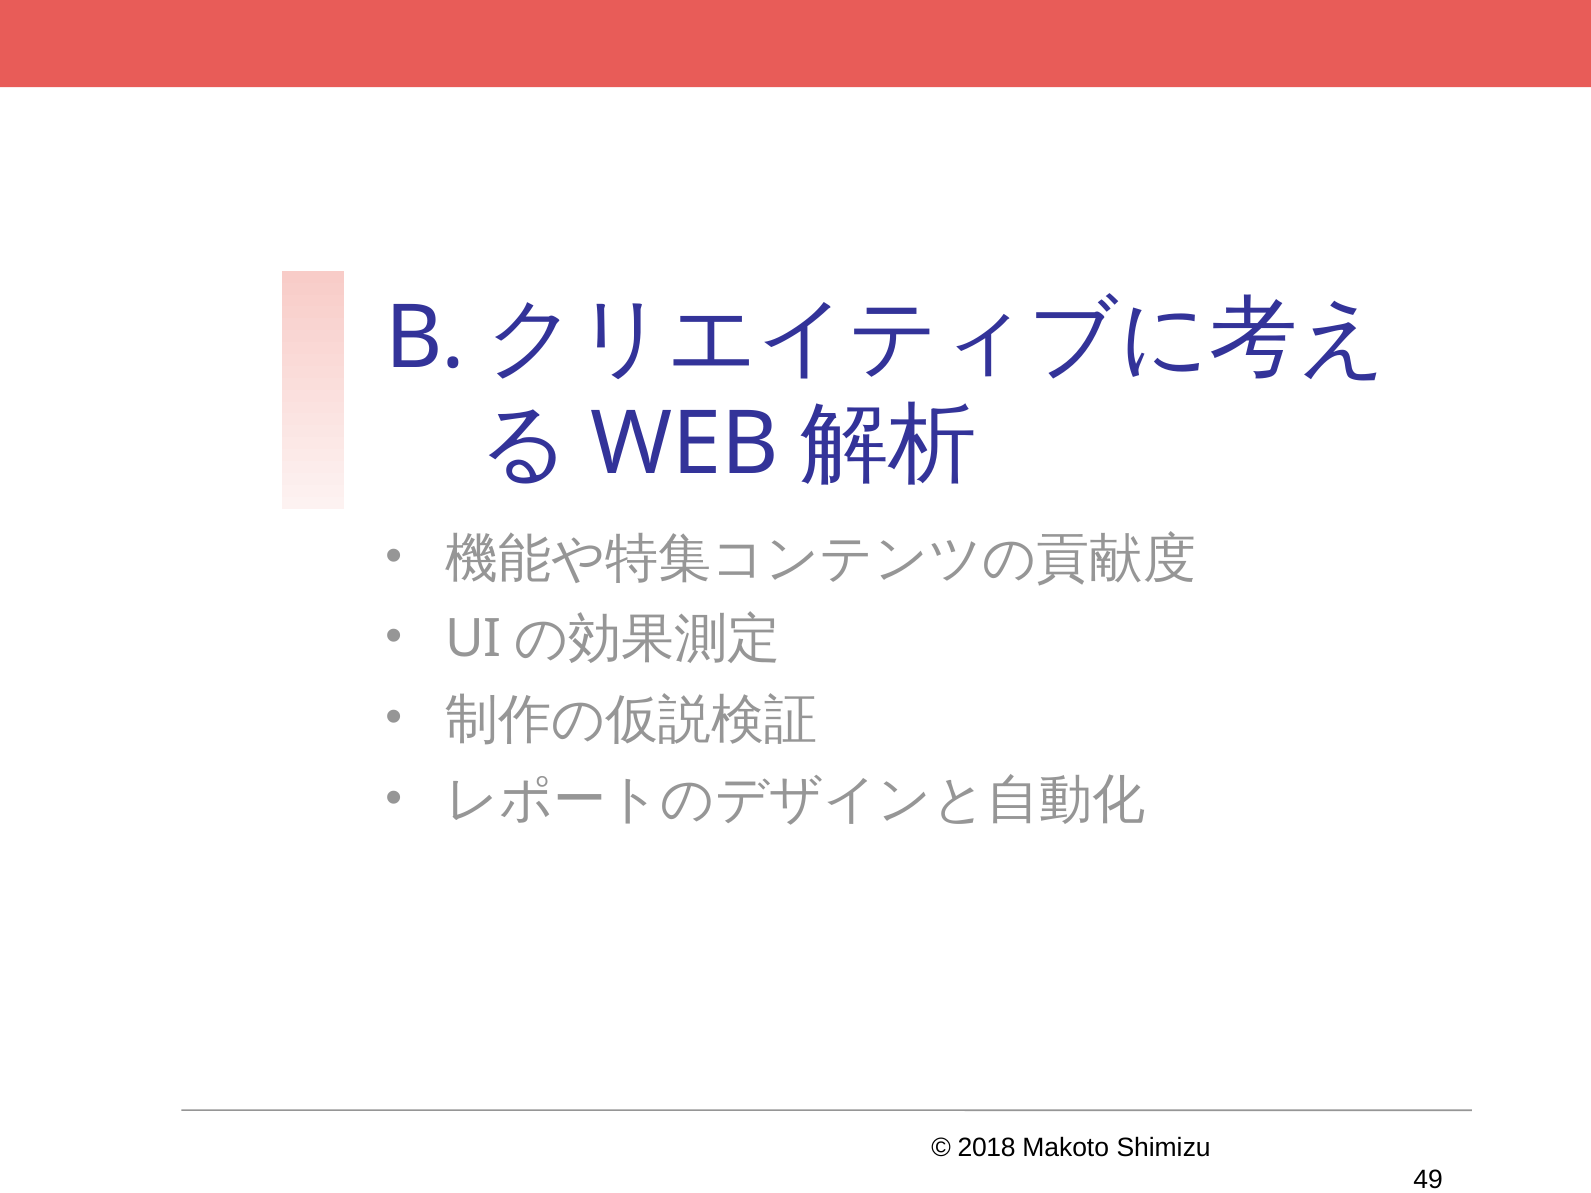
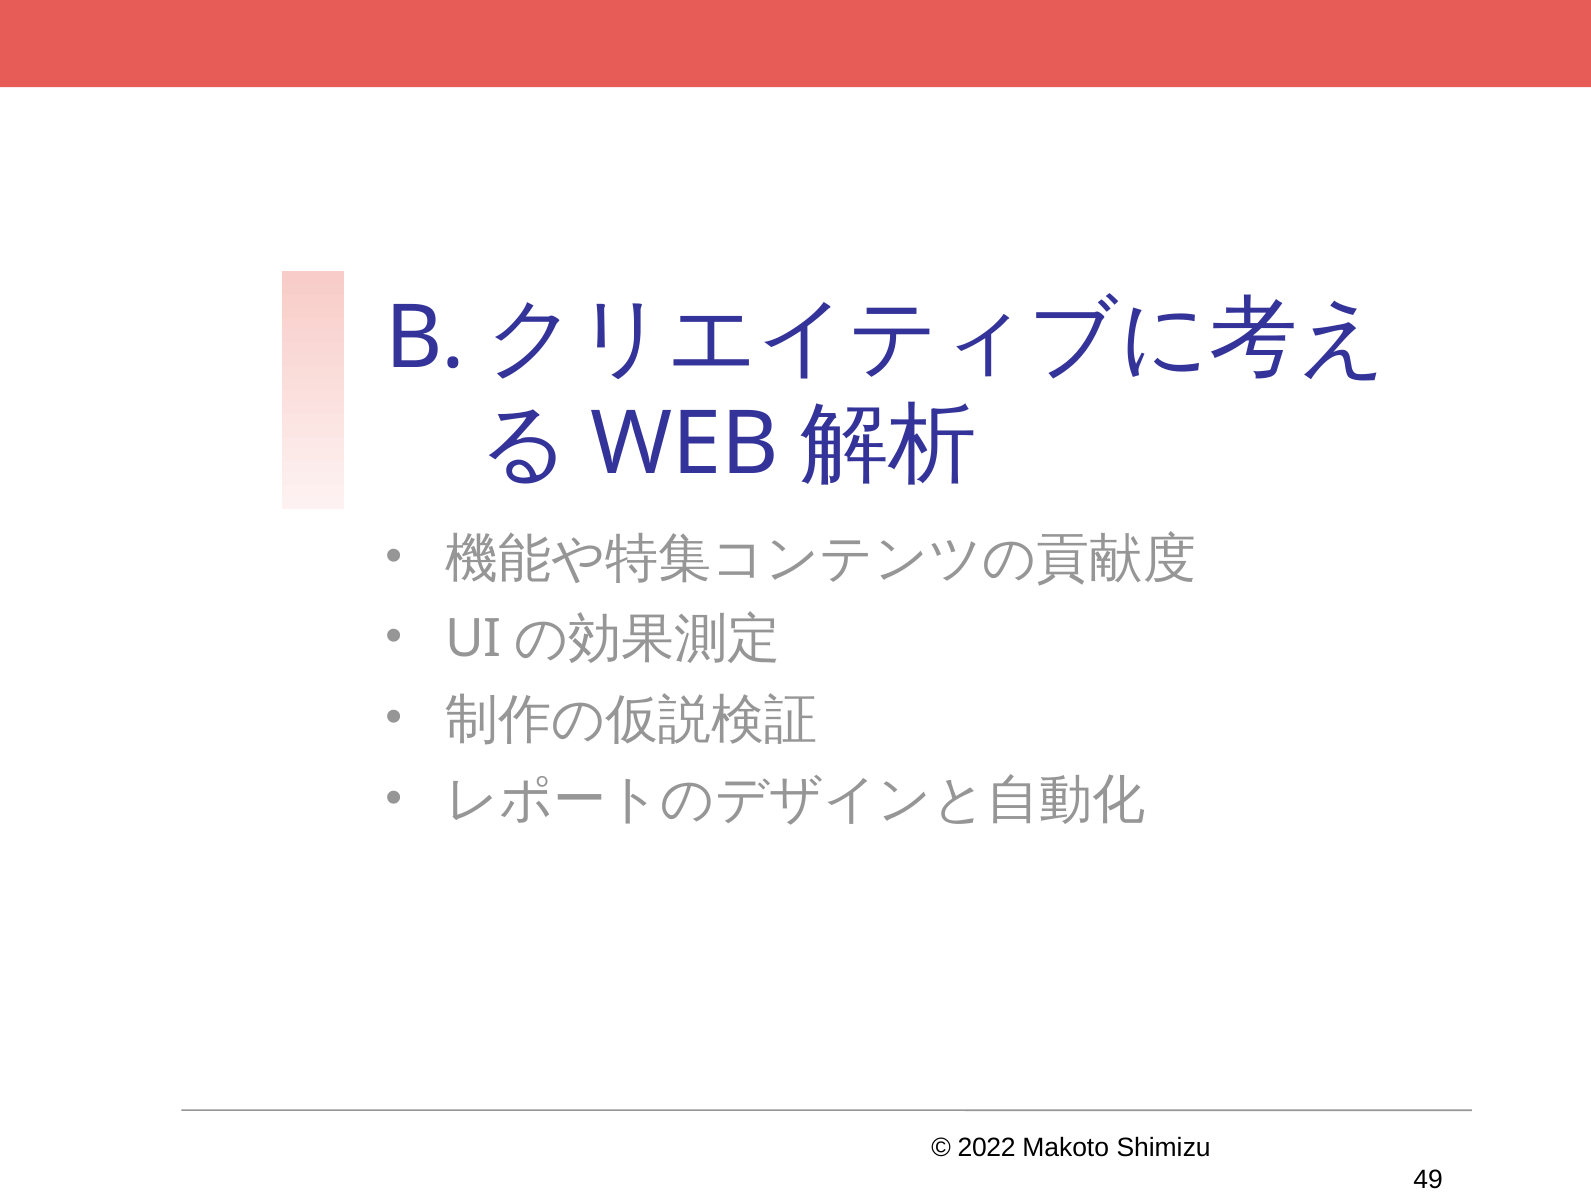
2018: 2018 -> 2022
